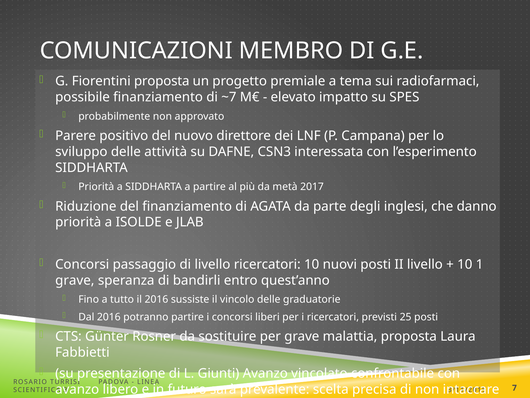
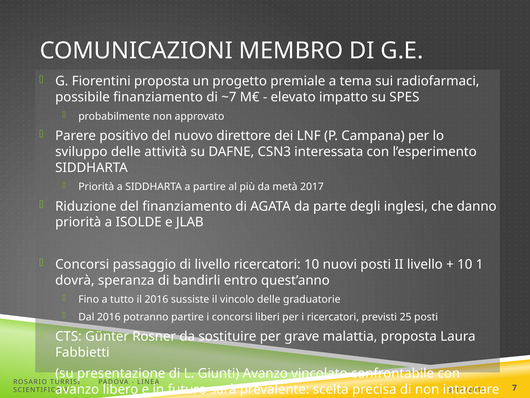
grave at (75, 280): grave -> dovrà
